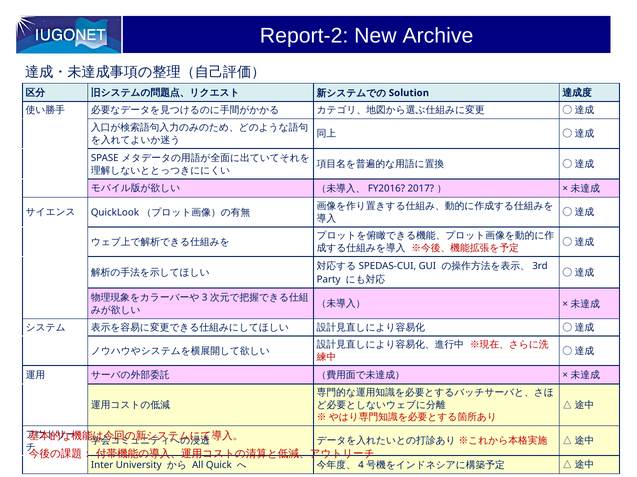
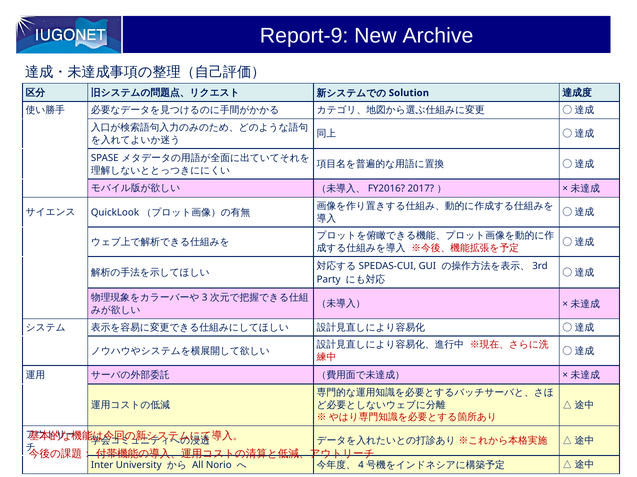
Report-2: Report-2 -> Report-9
Quick: Quick -> Norio
